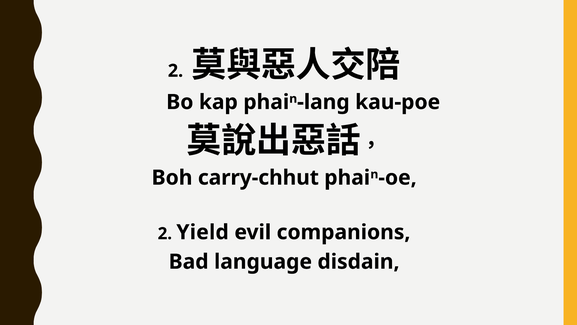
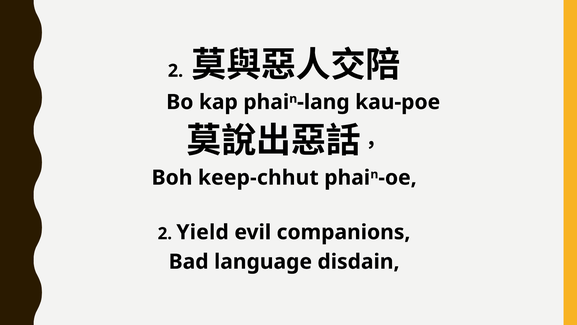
carry-chhut: carry-chhut -> keep-chhut
